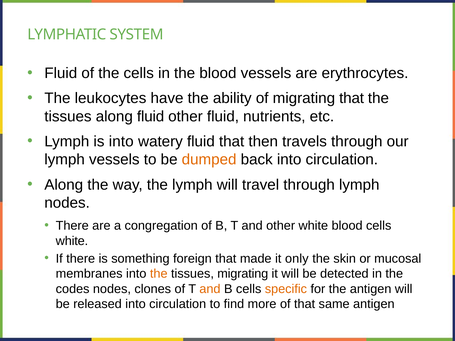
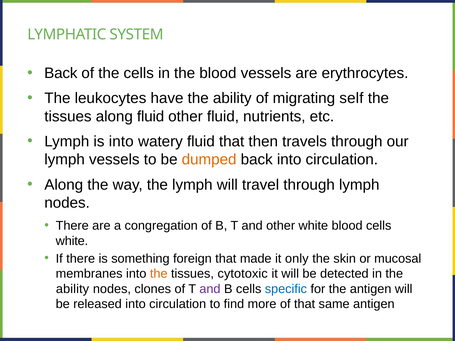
Fluid at (61, 73): Fluid -> Back
migrating that: that -> self
tissues migrating: migrating -> cytotoxic
codes at (73, 289): codes -> ability
and at (210, 289) colour: orange -> purple
specific colour: orange -> blue
